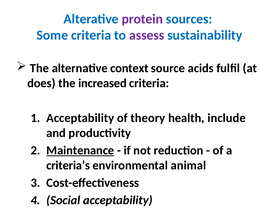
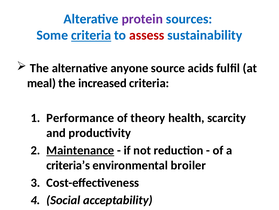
criteria at (91, 35) underline: none -> present
assess colour: purple -> red
context: context -> anyone
does: does -> meal
Acceptability at (80, 118): Acceptability -> Performance
include: include -> scarcity
animal: animal -> broiler
